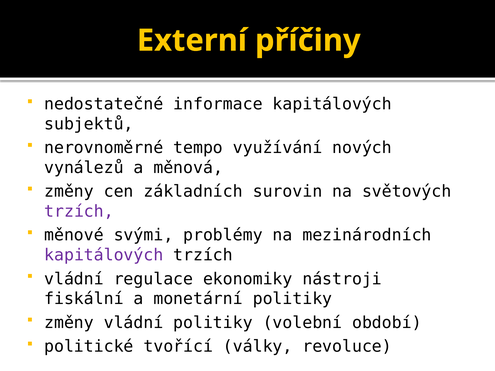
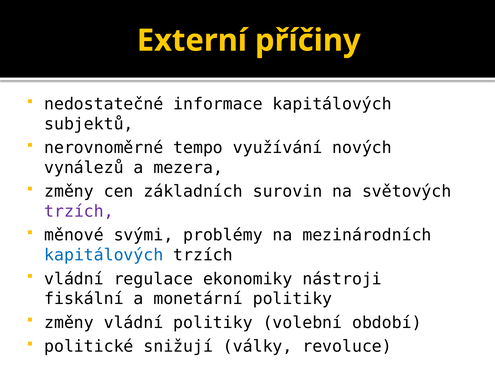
měnová: měnová -> mezera
kapitálových at (104, 255) colour: purple -> blue
tvořící: tvořící -> snižují
